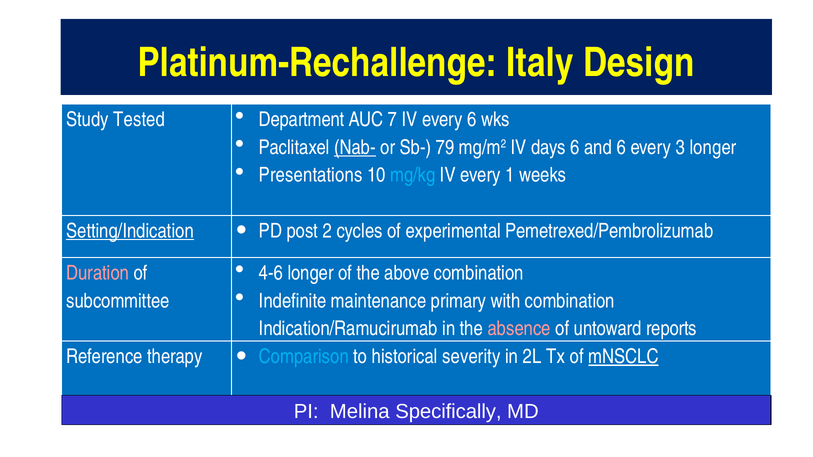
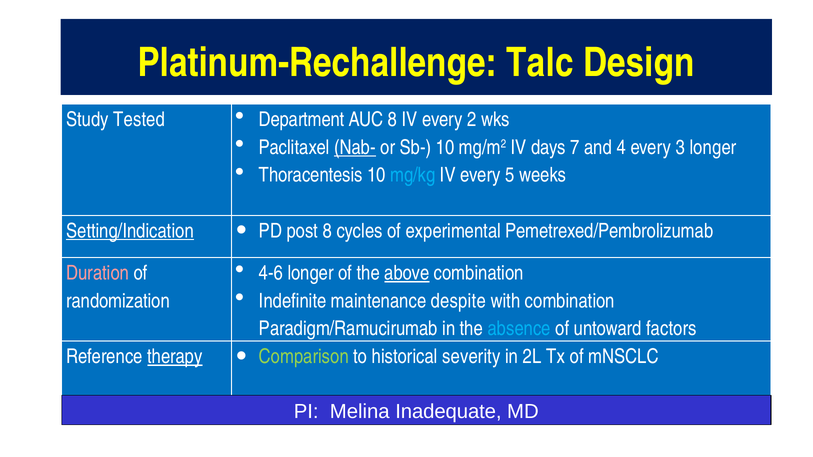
Italy: Italy -> Talc
AUC 7: 7 -> 8
every 6: 6 -> 2
Sb- 79: 79 -> 10
days 6: 6 -> 7
and 6: 6 -> 4
Presentations: Presentations -> Thoracentesis
1: 1 -> 5
post 2: 2 -> 8
above underline: none -> present
primary: primary -> despite
subcommittee: subcommittee -> randomization
Indication/Ramucirumab: Indication/Ramucirumab -> Paradigm/Ramucirumab
absence colour: pink -> light blue
reports: reports -> factors
therapy underline: none -> present
Comparison colour: light blue -> light green
mNSCLC underline: present -> none
Specifically: Specifically -> Inadequate
